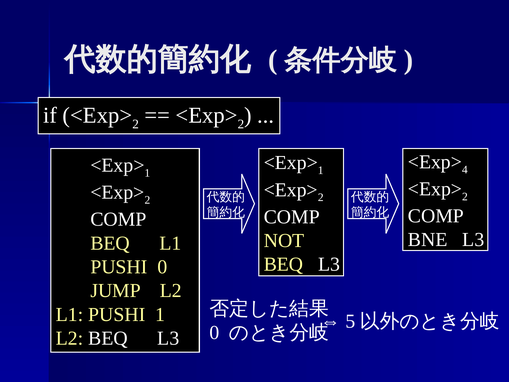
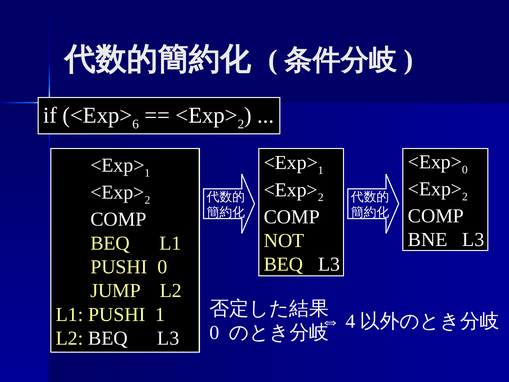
2 at (136, 124): 2 -> 6
4 at (465, 169): 4 -> 0
5: 5 -> 4
